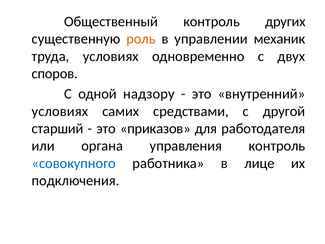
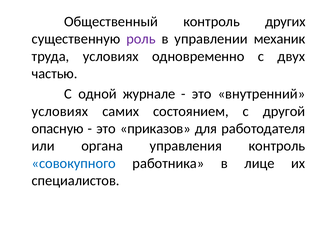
роль colour: orange -> purple
споров: споров -> частью
надзору: надзору -> журнале
средствами: средствами -> состоянием
старший: старший -> опасную
подключения: подключения -> специалистов
